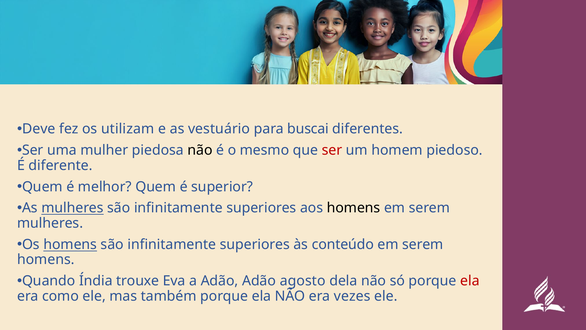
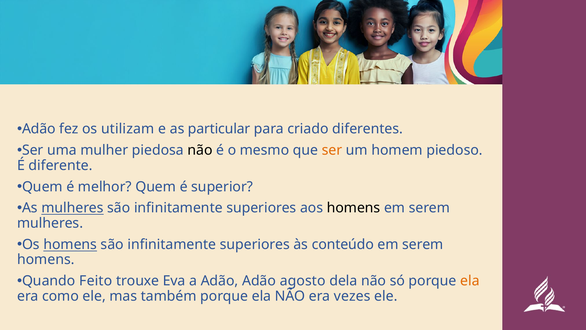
Deve at (39, 129): Deve -> Adão
vestuário: vestuário -> particular
buscai: buscai -> criado
ser at (332, 150) colour: red -> orange
Índia: Índia -> Feito
ela at (470, 281) colour: red -> orange
